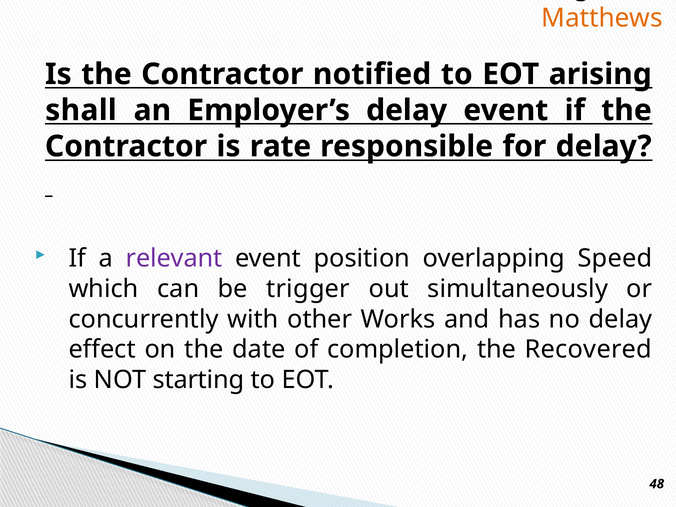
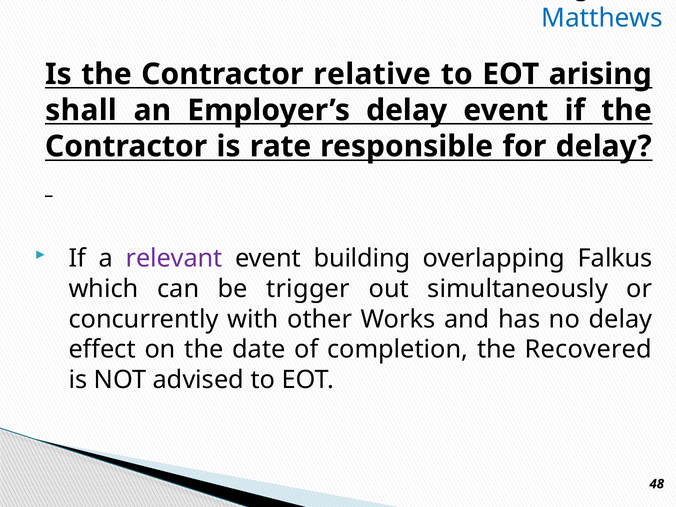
Matthews colour: orange -> blue
notified: notified -> relative
position: position -> building
Speed: Speed -> Falkus
starting: starting -> advised
